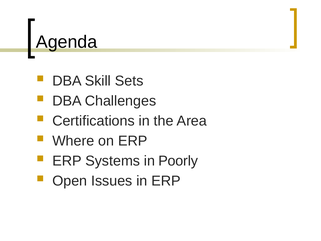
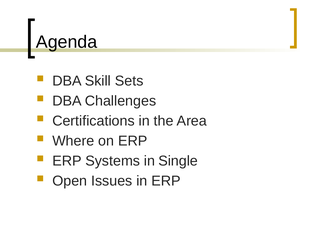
Poorly: Poorly -> Single
